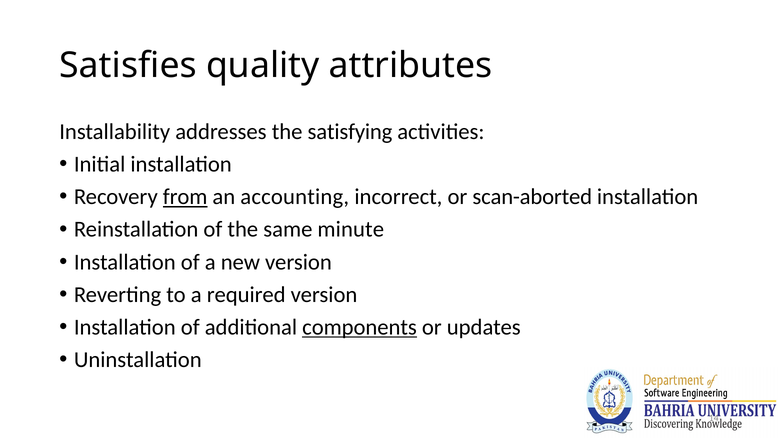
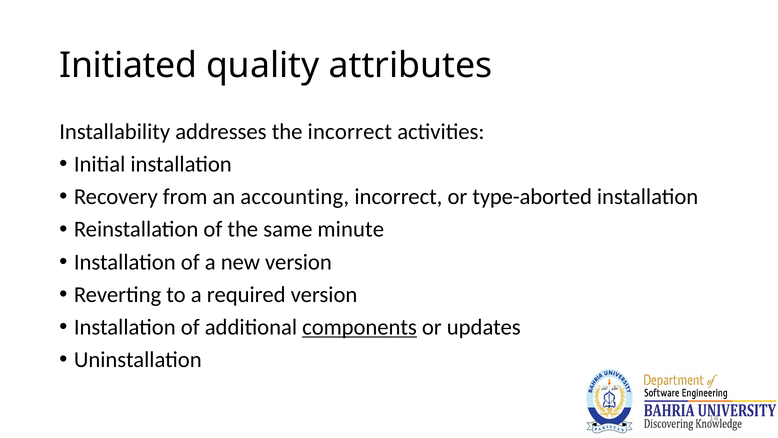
Satisfies: Satisfies -> Initiated
the satisfying: satisfying -> incorrect
from underline: present -> none
scan-aborted: scan-aborted -> type-aborted
